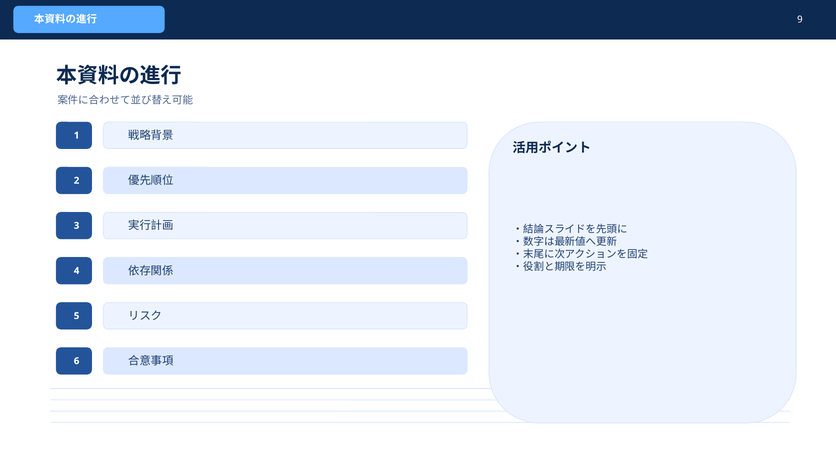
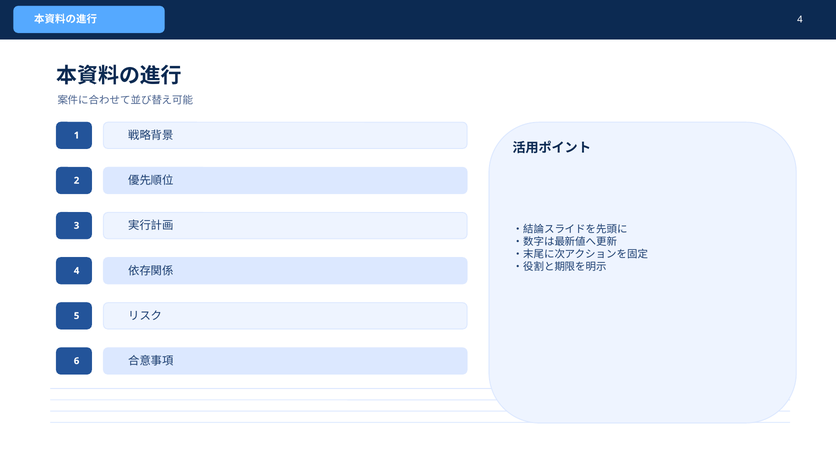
9 at (800, 19): 9 -> 4
